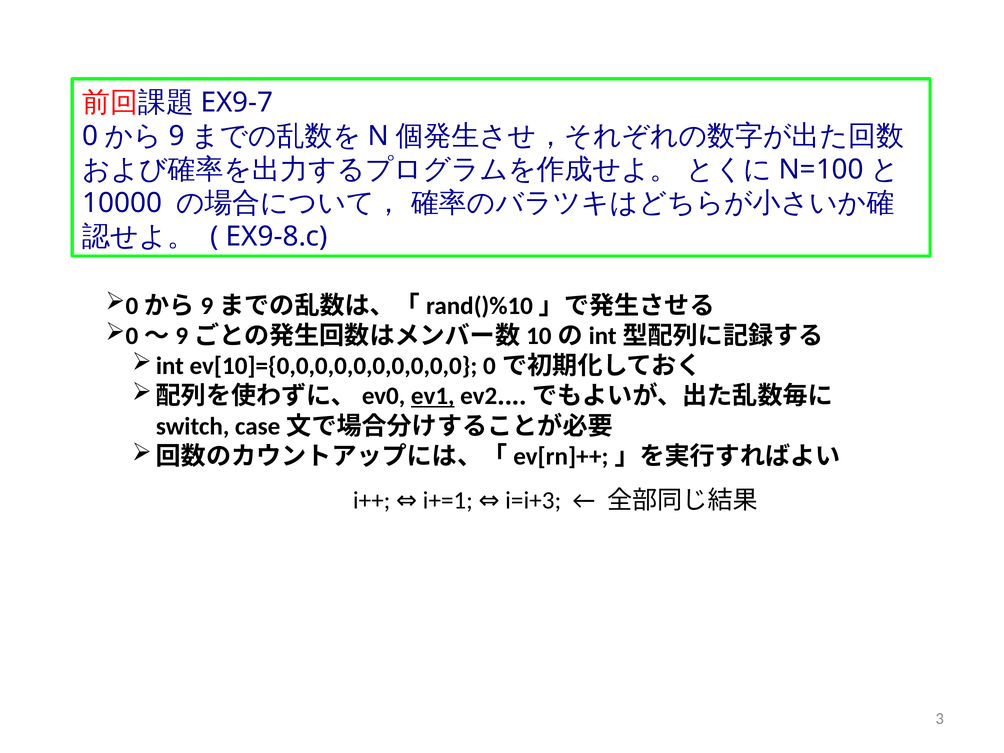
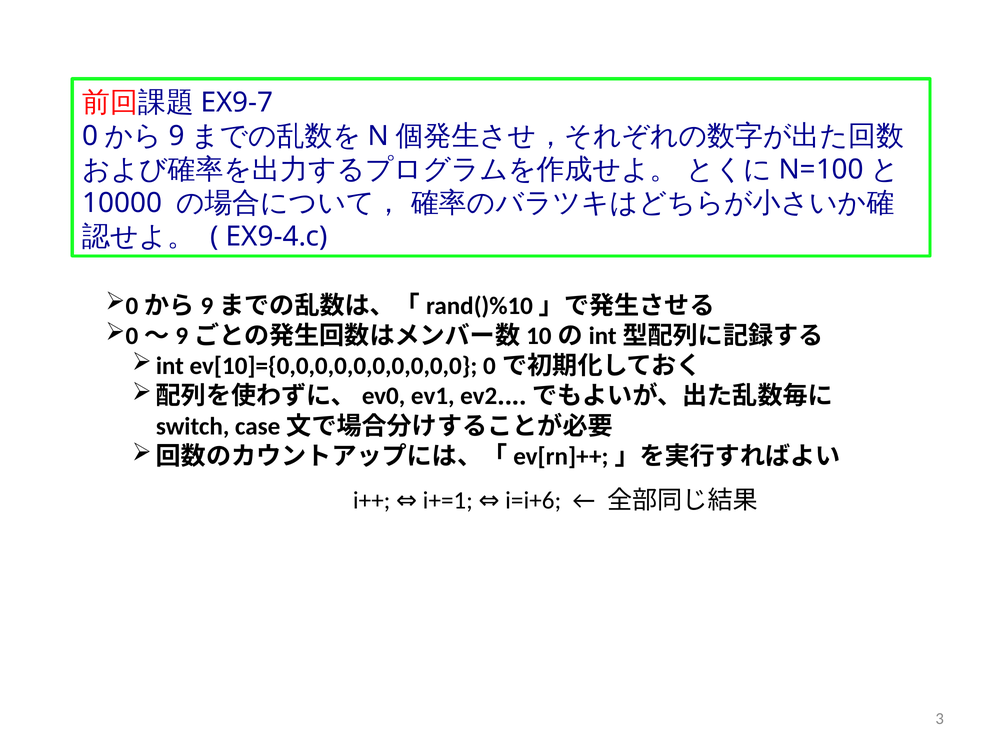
EX9-8.c: EX9-8.c -> EX9-4.c
ev1 underline: present -> none
i=i+3: i=i+3 -> i=i+6
